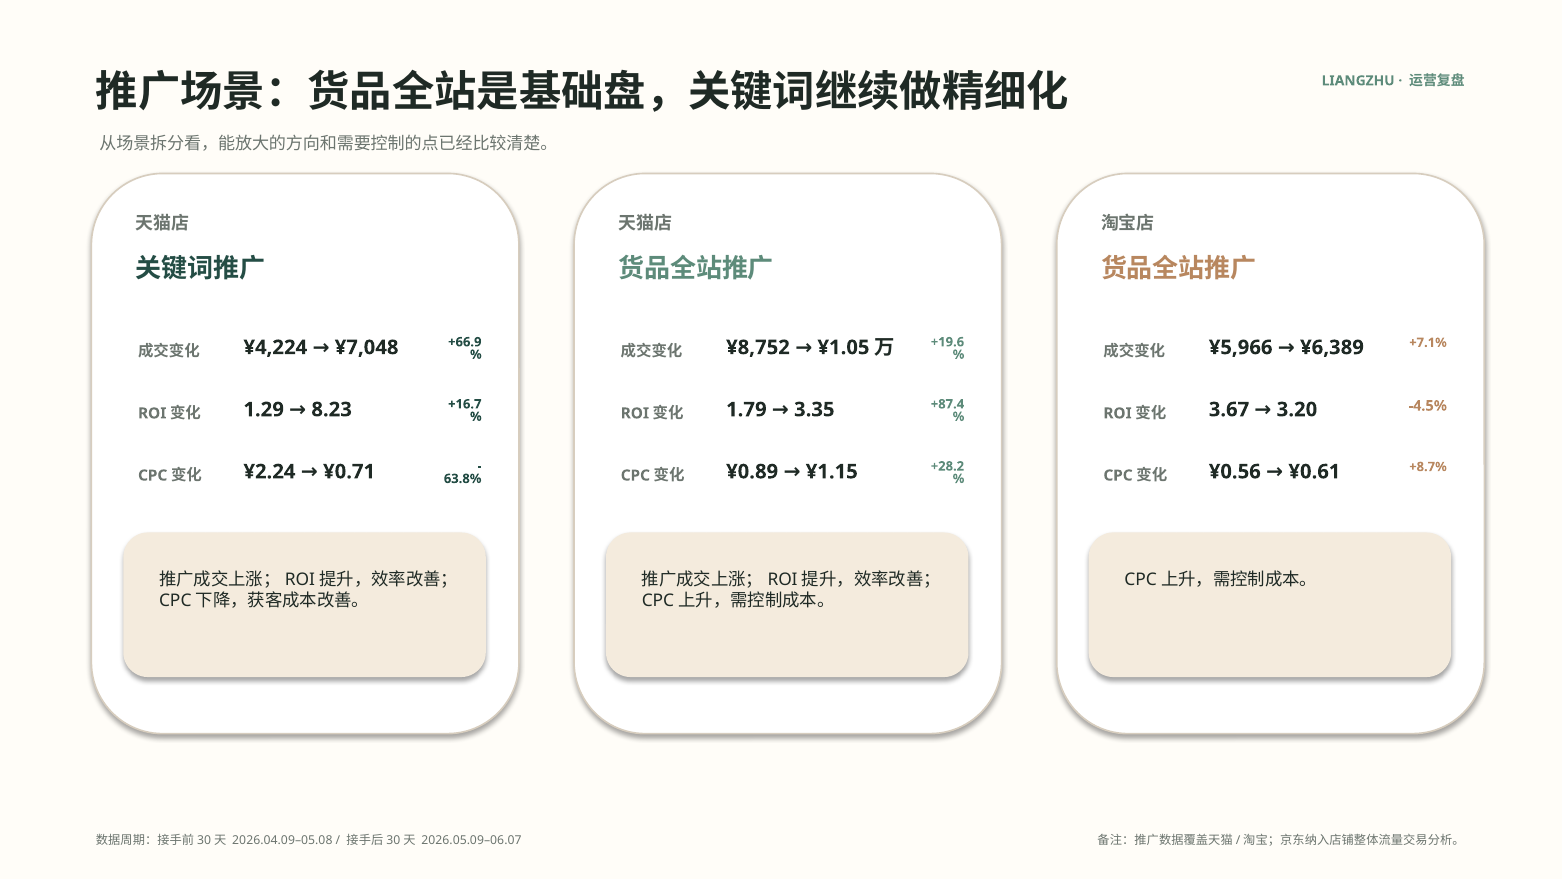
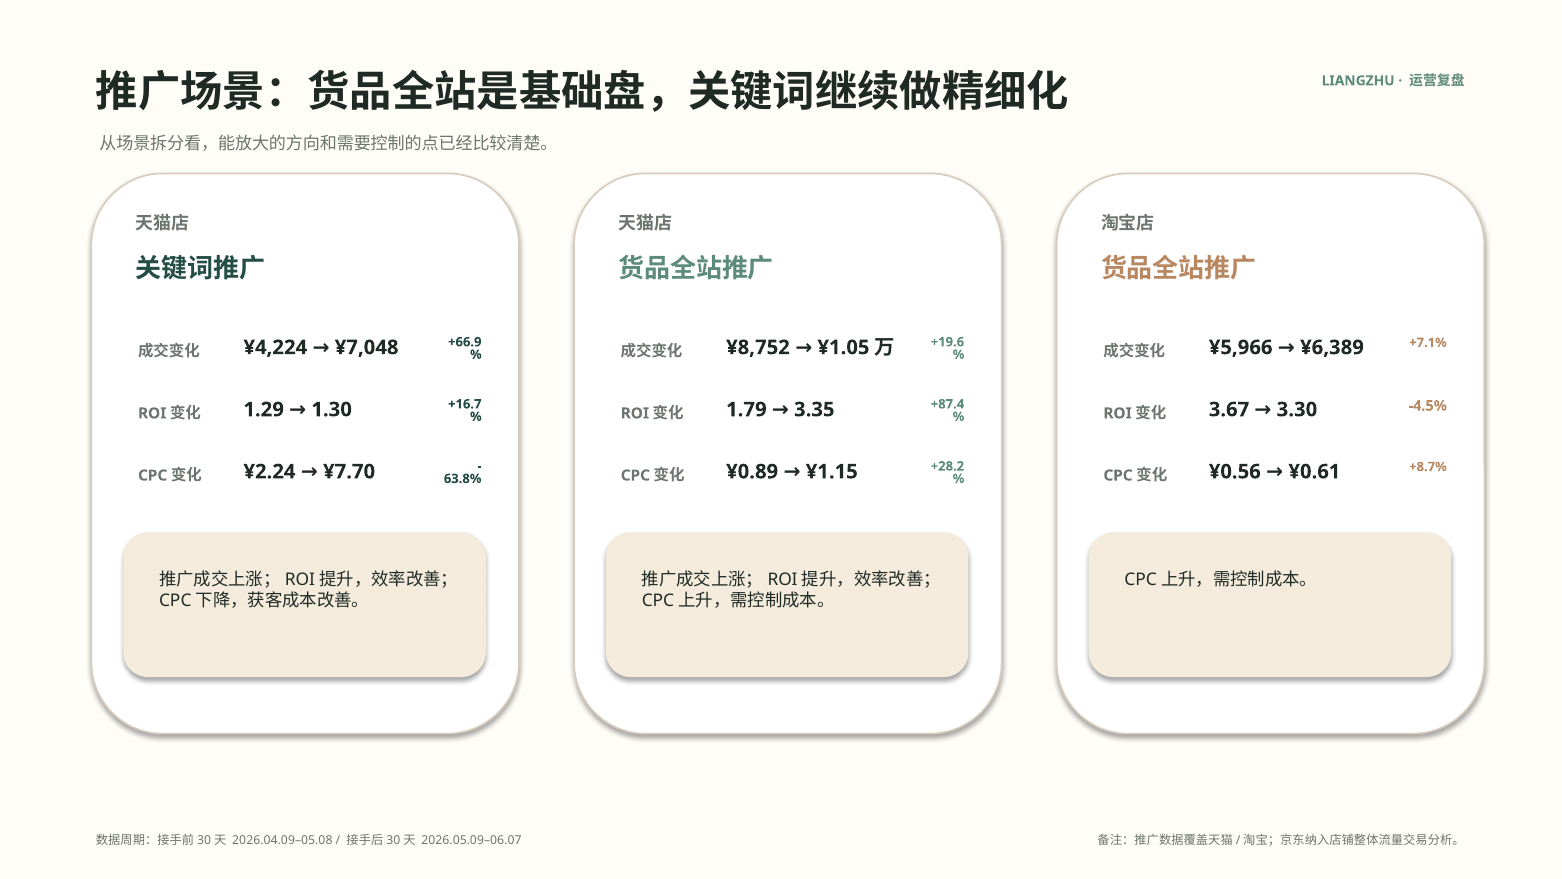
8.23: 8.23 -> 1.30
3.20: 3.20 -> 3.30
¥0.71: ¥0.71 -> ¥7.70
